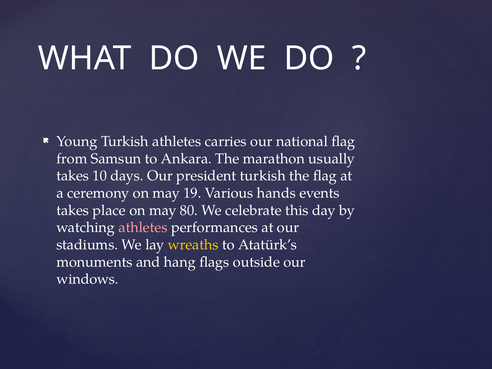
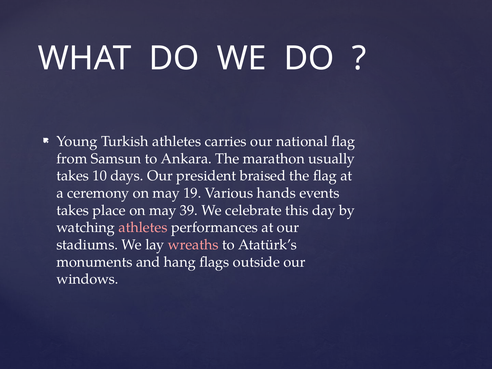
president turkish: turkish -> braised
80: 80 -> 39
wreaths colour: yellow -> pink
